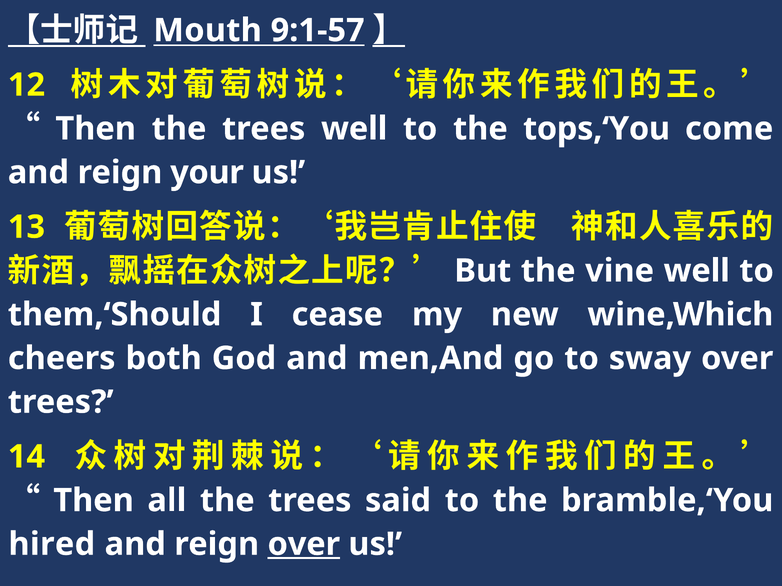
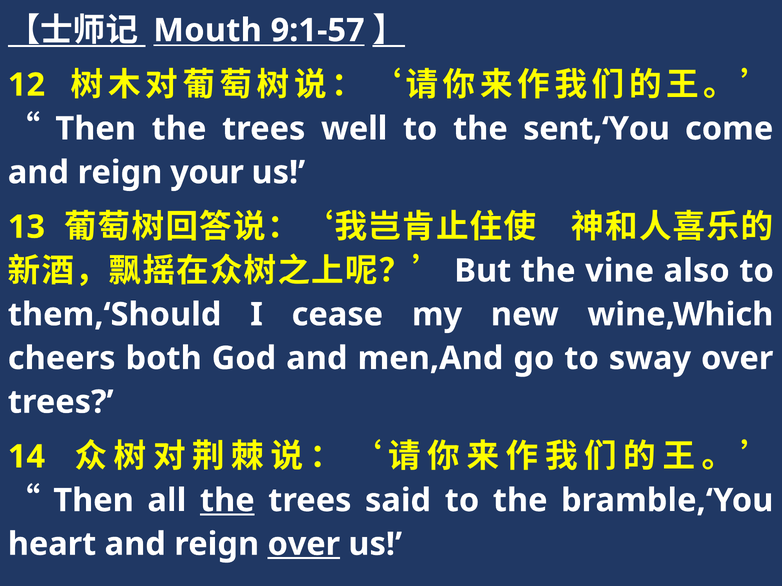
tops,‘You: tops,‘You -> sent,‘You
vine well: well -> also
the at (227, 501) underline: none -> present
hired: hired -> heart
